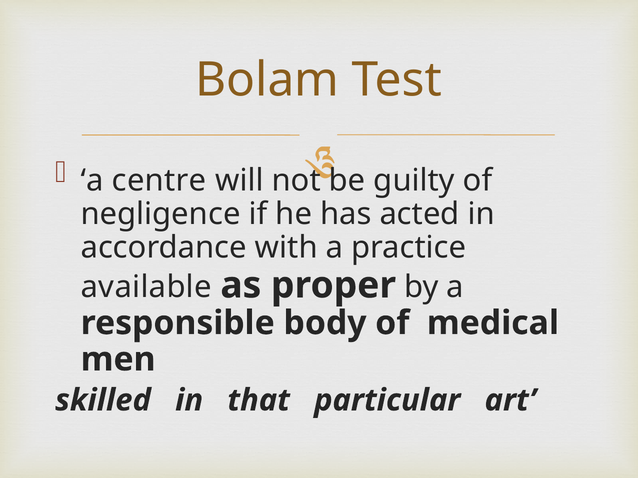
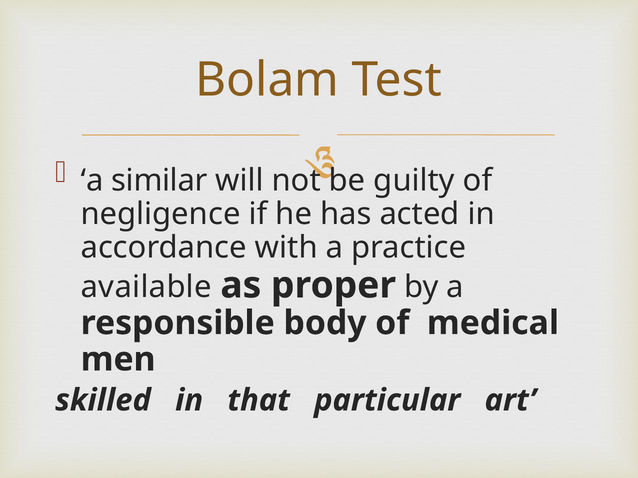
centre: centre -> similar
